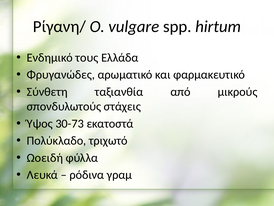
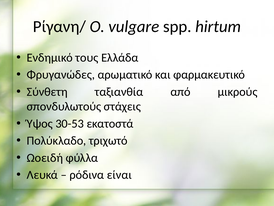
30-73: 30-73 -> 30-53
γραμ: γραμ -> είναι
